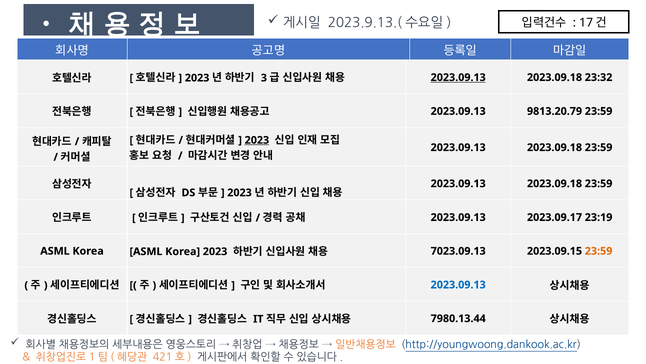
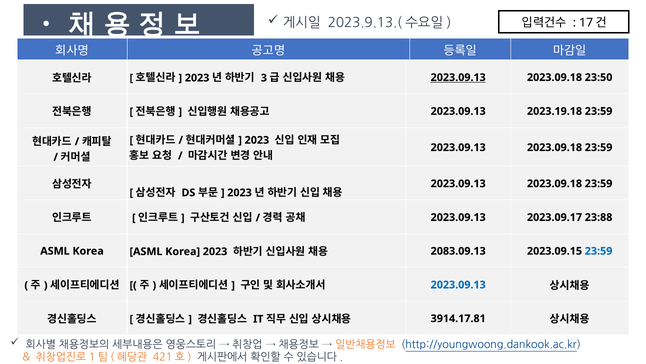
23:32: 23:32 -> 23:50
9813.20.79: 9813.20.79 -> 2023.19.18
2023 at (257, 140) underline: present -> none
23:19: 23:19 -> 23:88
7023.09.13: 7023.09.13 -> 2083.09.13
23:59 at (599, 251) colour: orange -> blue
7980.13.44: 7980.13.44 -> 3914.17.81
